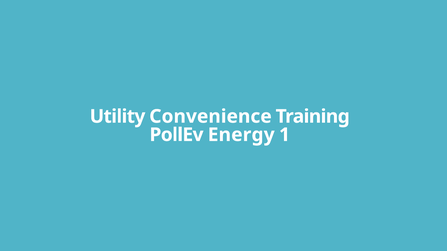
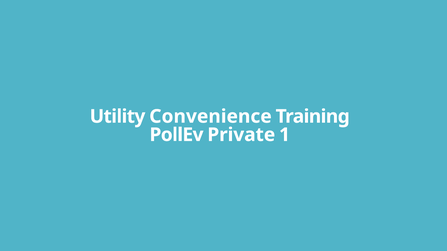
Energy: Energy -> Private
